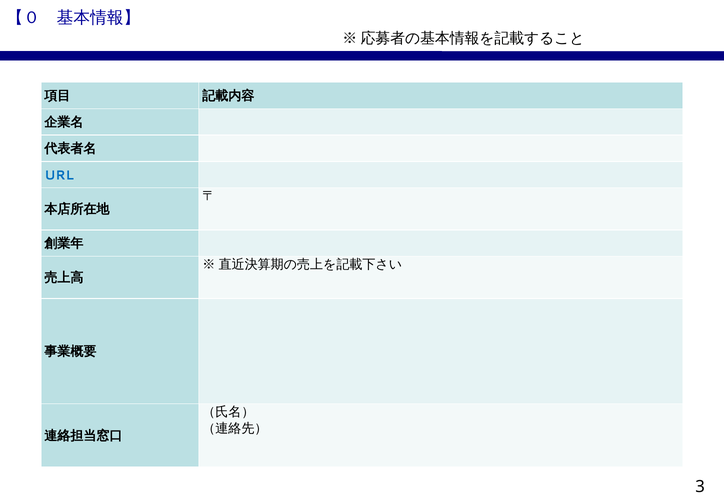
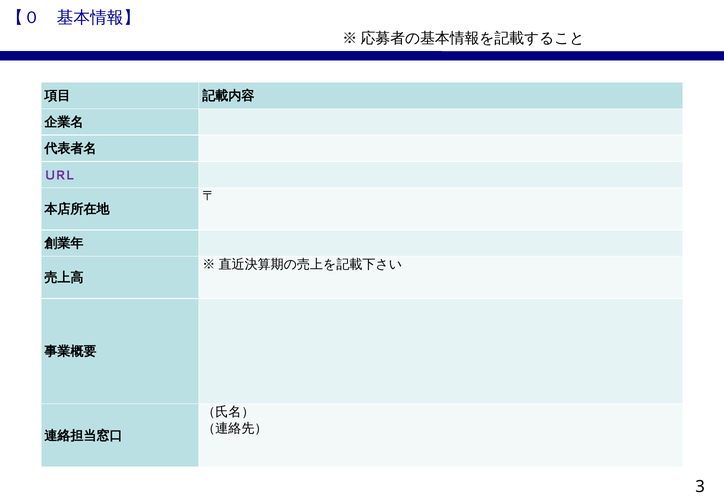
URL colour: blue -> purple
